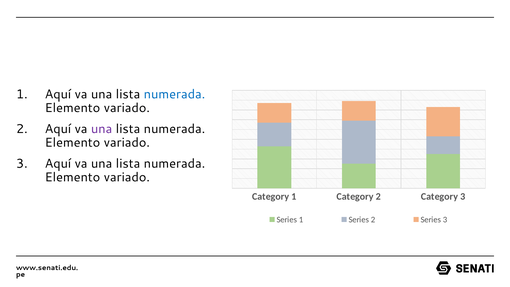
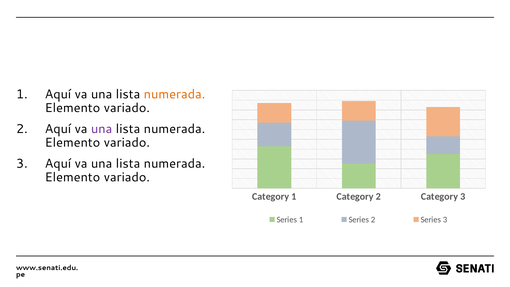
numerada at (174, 94) colour: blue -> orange
